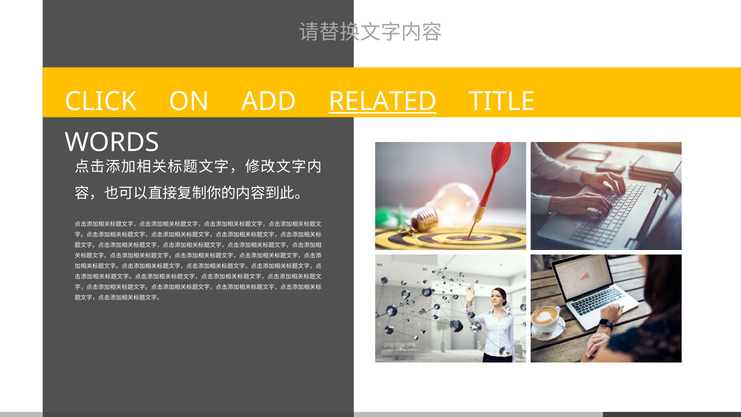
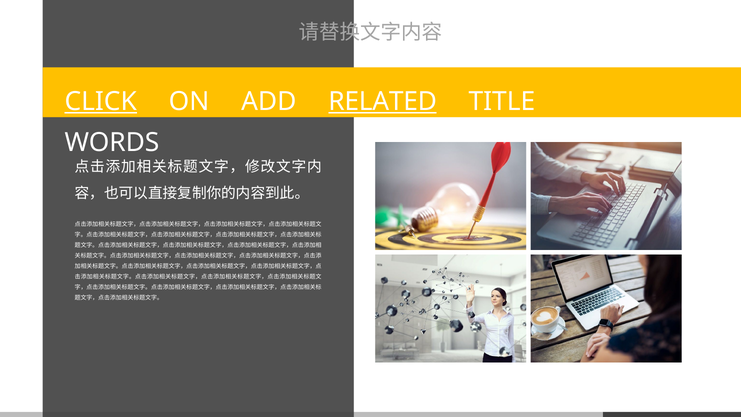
CLICK underline: none -> present
